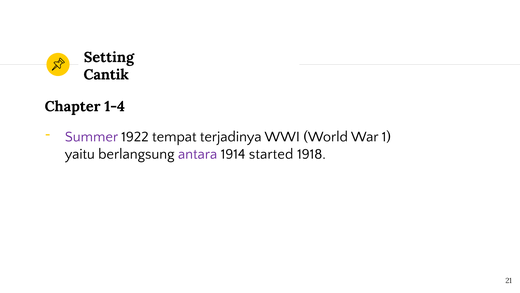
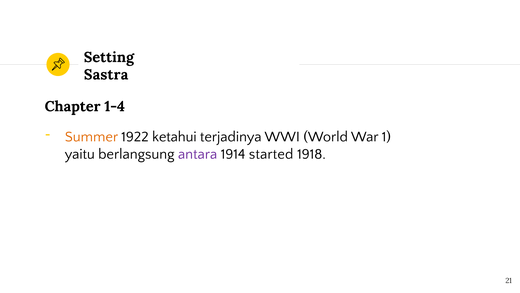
Cantik: Cantik -> Sastra
Summer colour: purple -> orange
tempat: tempat -> ketahui
